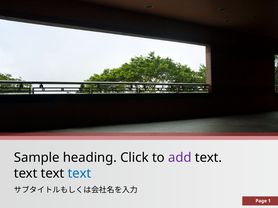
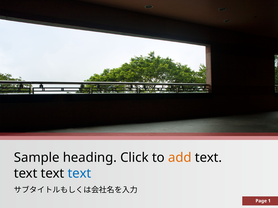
add colour: purple -> orange
